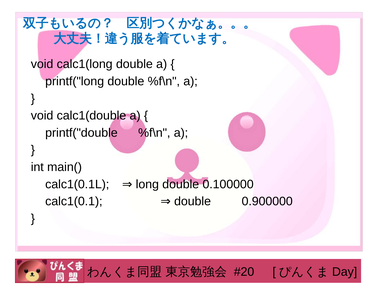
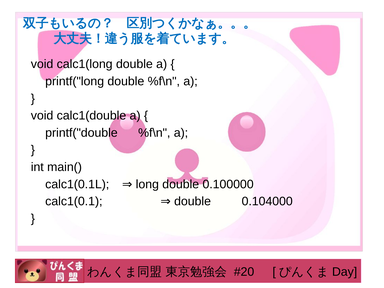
0.900000: 0.900000 -> 0.104000
